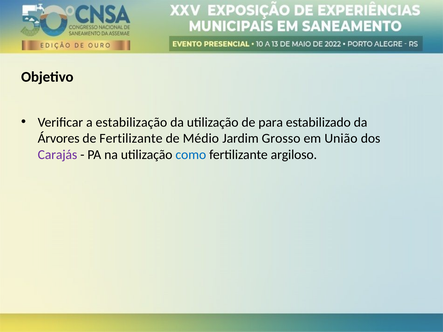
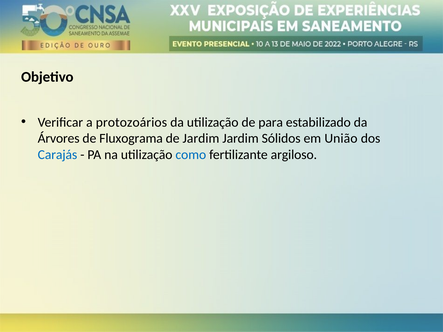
estabilização: estabilização -> protozoários
de Fertilizante: Fertilizante -> Fluxograma
de Médio: Médio -> Jardim
Grosso: Grosso -> Sólidos
Carajás colour: purple -> blue
